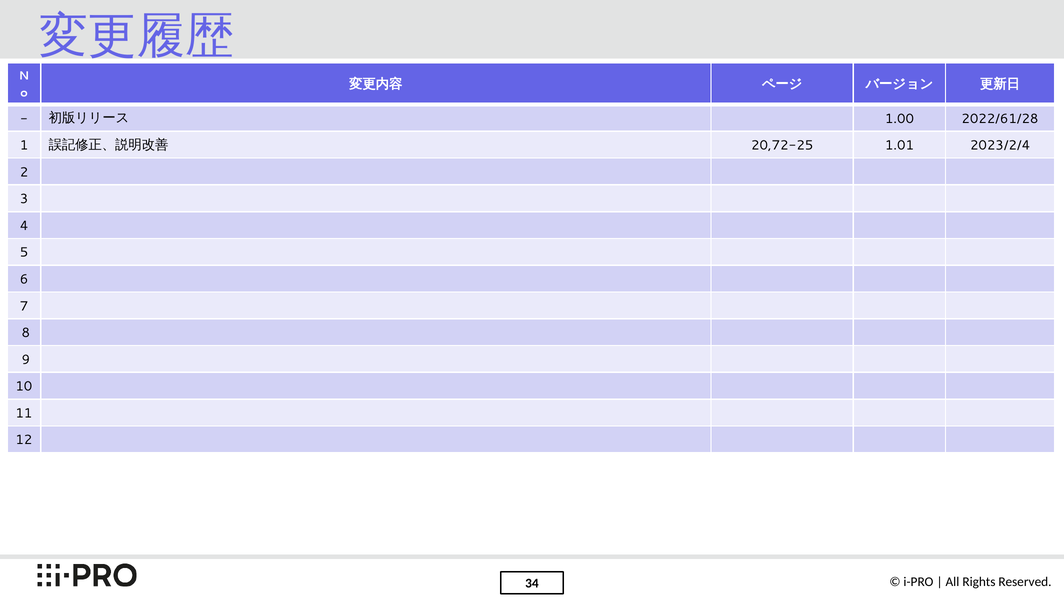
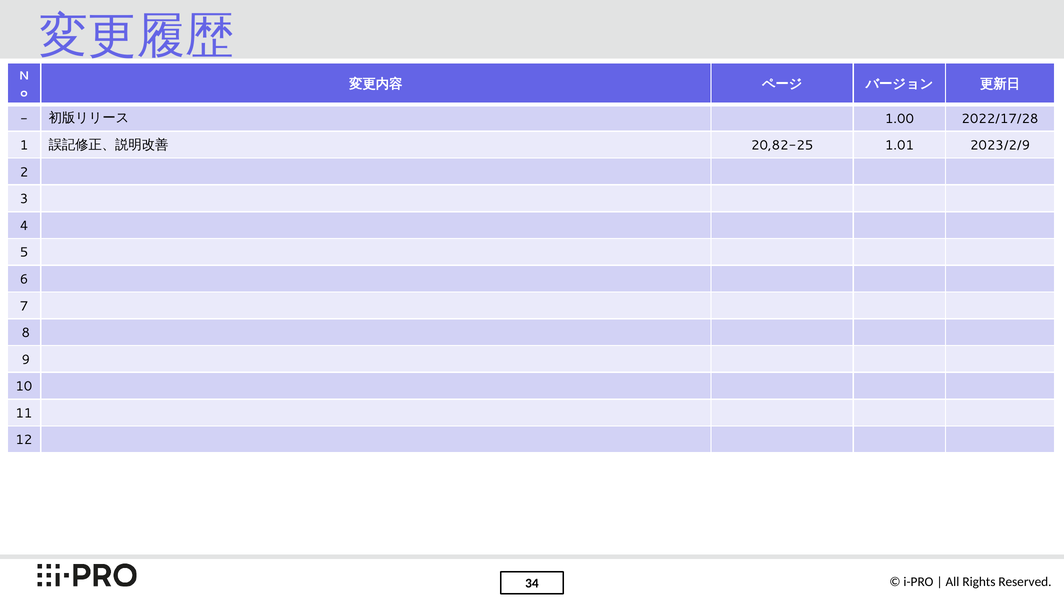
2022/61/28: 2022/61/28 -> 2022/17/28
20,72-25: 20,72-25 -> 20,82-25
2023/2/4: 2023/2/4 -> 2023/2/9
